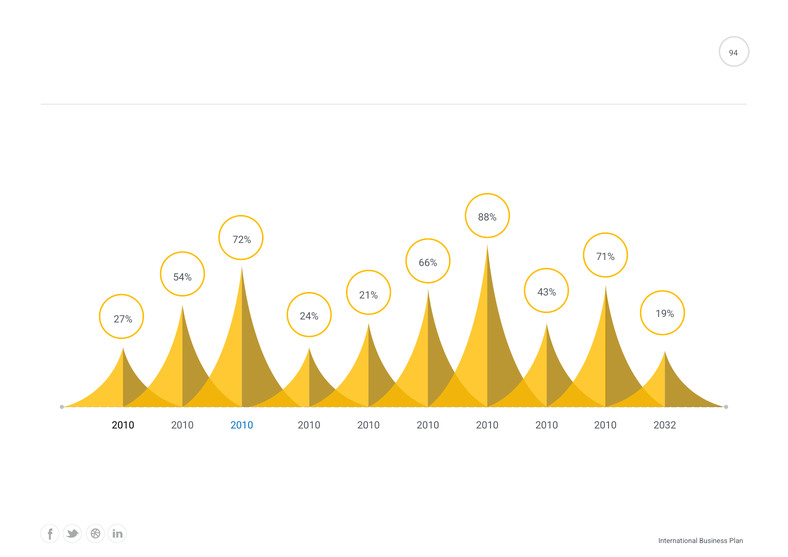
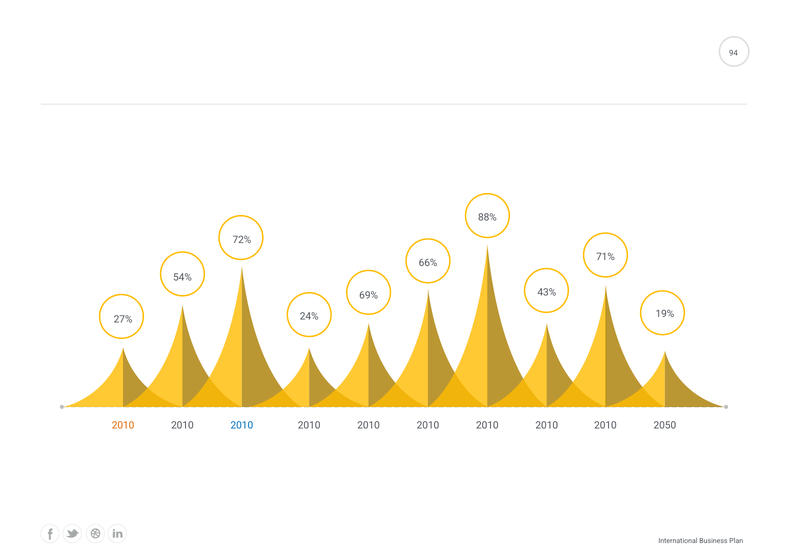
21%: 21% -> 69%
2010 at (123, 426) colour: black -> orange
2032: 2032 -> 2050
